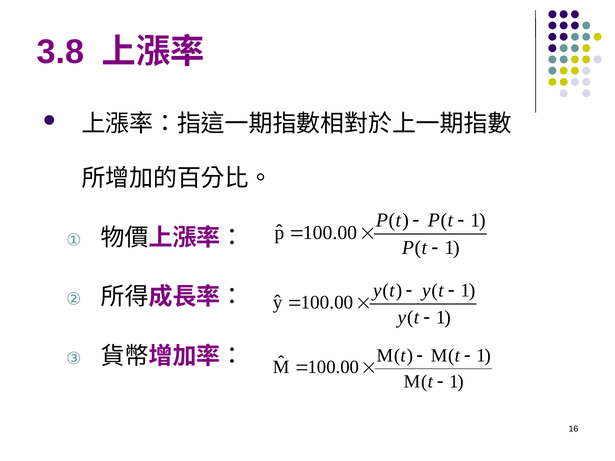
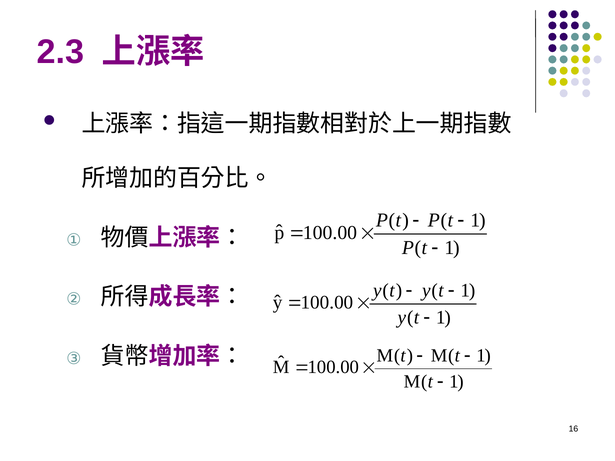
3.8: 3.8 -> 2.3
